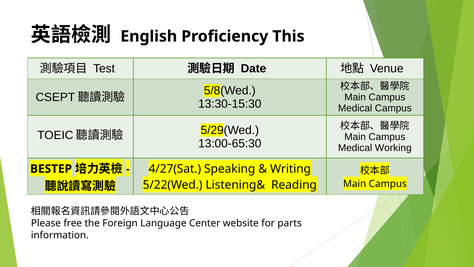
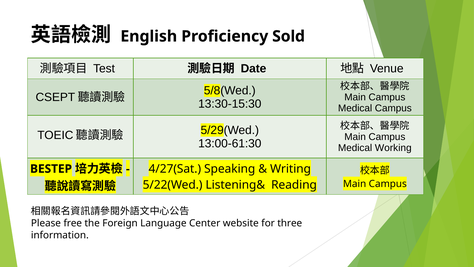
This: This -> Sold
13:00-65:30: 13:00-65:30 -> 13:00-61:30
parts: parts -> three
